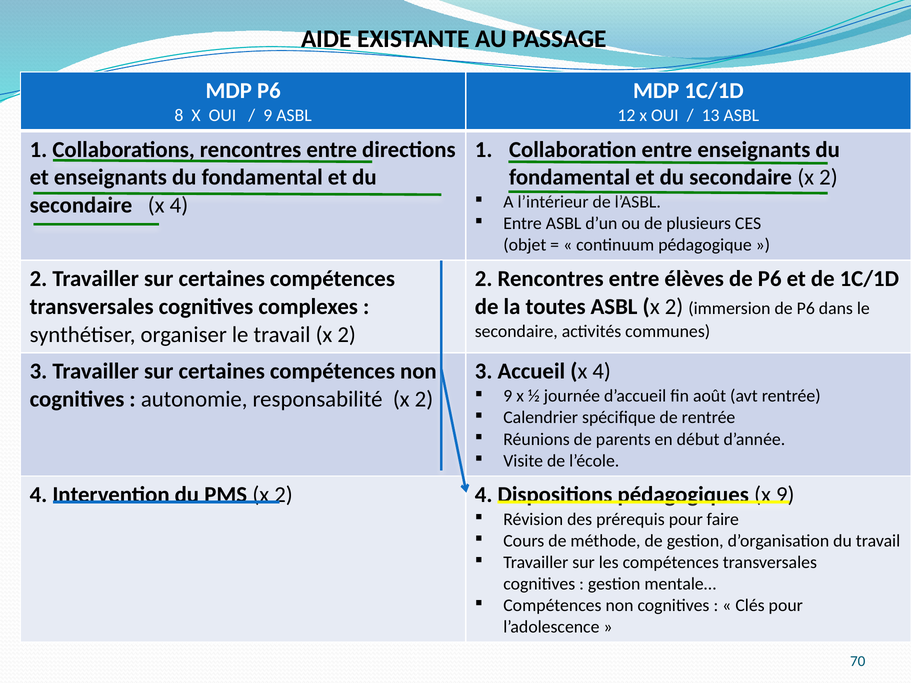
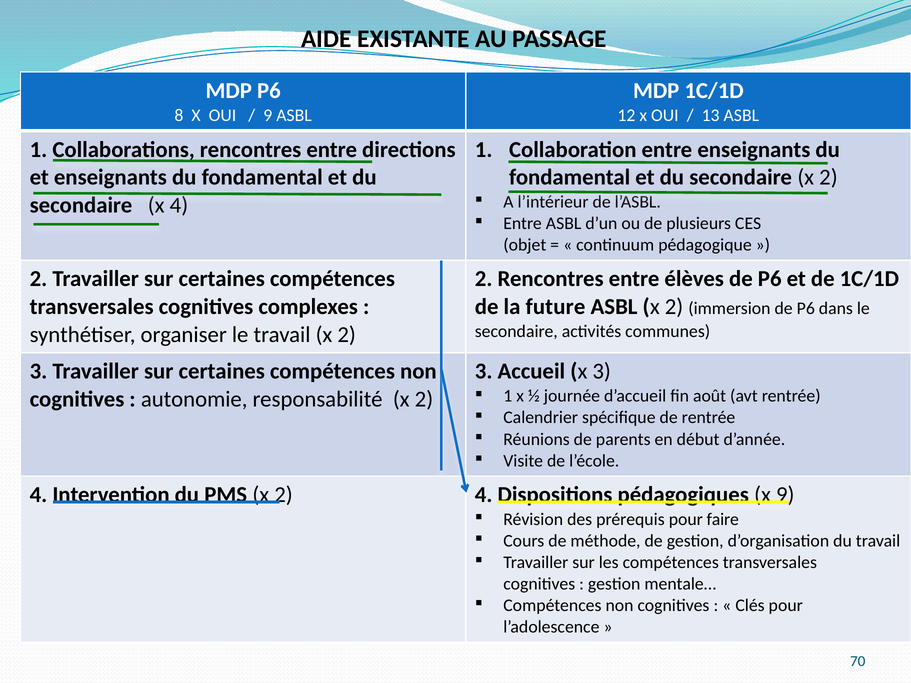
toutes: toutes -> future
Accueil x 4: 4 -> 3
9 at (508, 396): 9 -> 1
